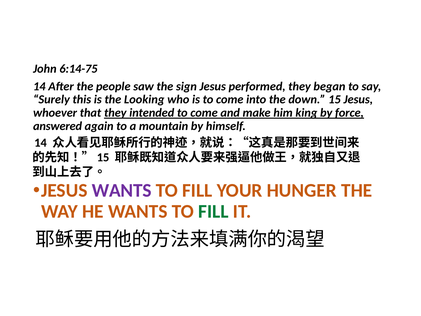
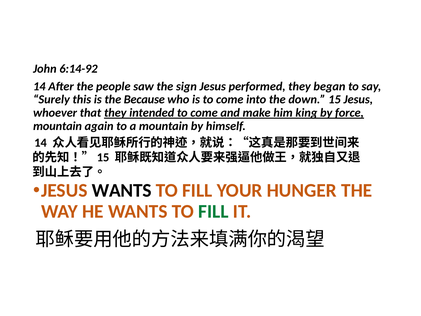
6:14-75: 6:14-75 -> 6:14-92
Looking: Looking -> Because
answered at (58, 126): answered -> mountain
WANTS at (122, 190) colour: purple -> black
